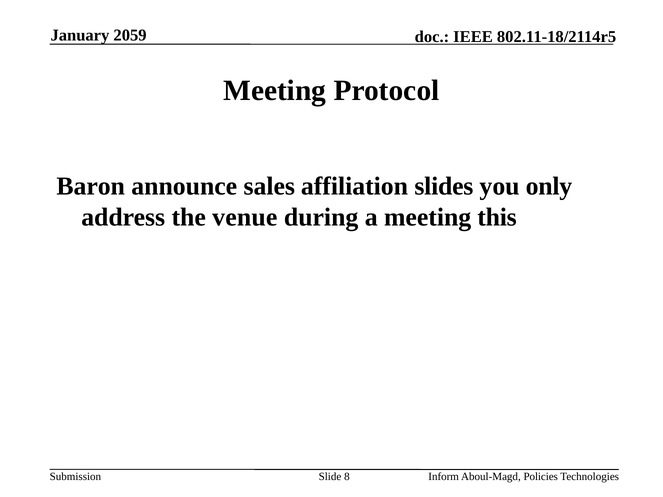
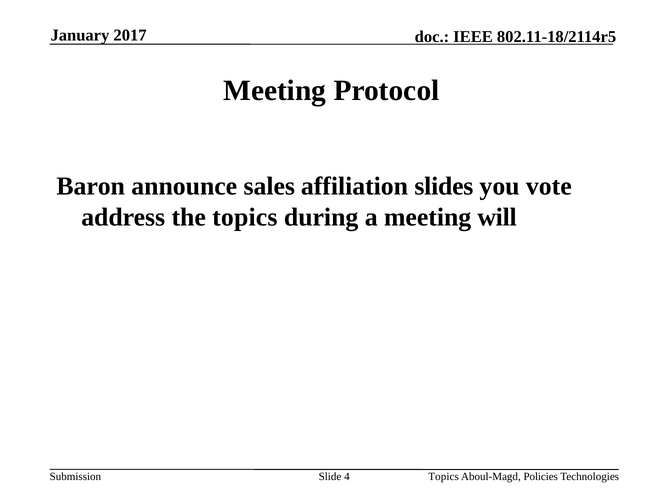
2059: 2059 -> 2017
only: only -> vote
the venue: venue -> topics
this: this -> will
8: 8 -> 4
Inform at (444, 477): Inform -> Topics
